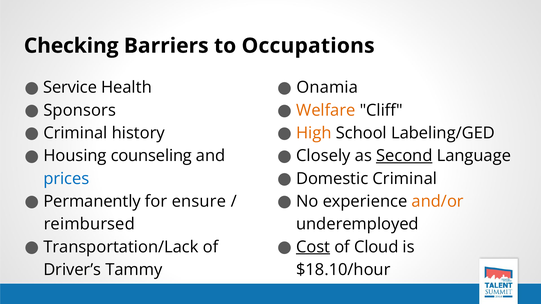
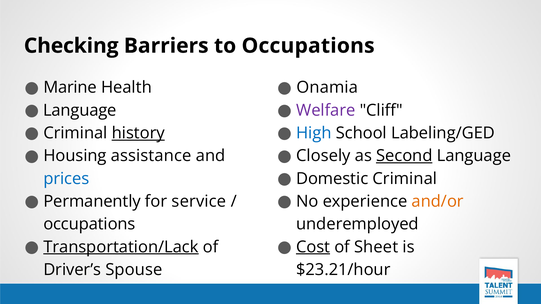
Service: Service -> Marine
Sponsors at (80, 110): Sponsors -> Language
Welfare colour: orange -> purple
history underline: none -> present
High colour: orange -> blue
counseling: counseling -> assistance
ensure: ensure -> service
reimbursed at (89, 224): reimbursed -> occupations
Transportation/Lack underline: none -> present
Cloud: Cloud -> Sheet
Tammy: Tammy -> Spouse
$18.10/hour: $18.10/hour -> $23.21/hour
